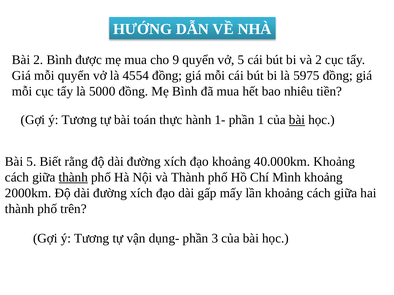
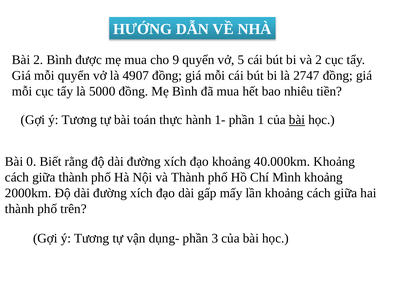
4554: 4554 -> 4907
5975: 5975 -> 2747
Bài 5: 5 -> 0
thành at (73, 178) underline: present -> none
